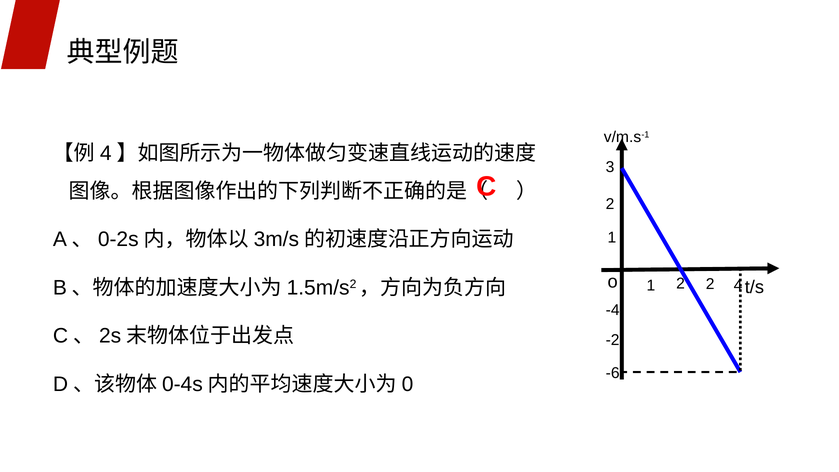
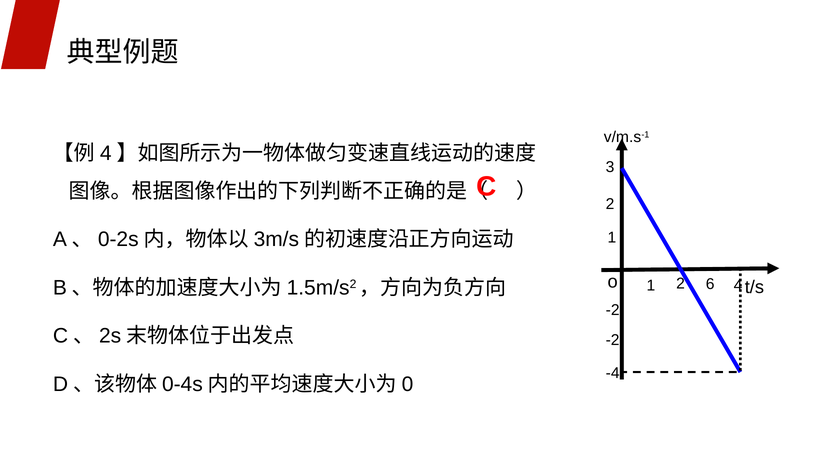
2 2: 2 -> 6
-4 at (613, 310): -4 -> -2
-6: -6 -> -4
